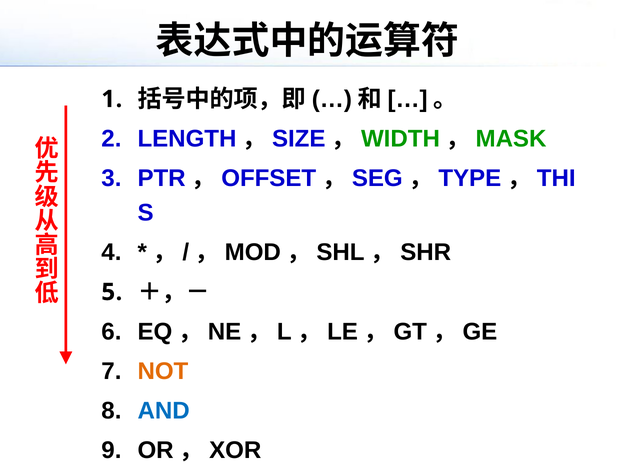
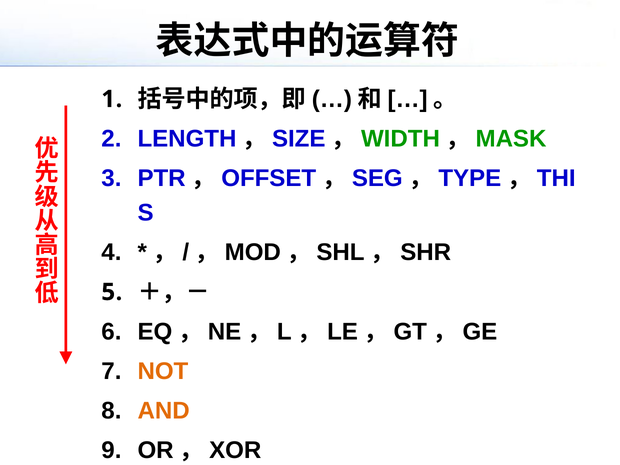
AND colour: blue -> orange
